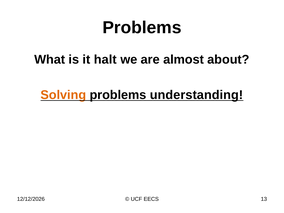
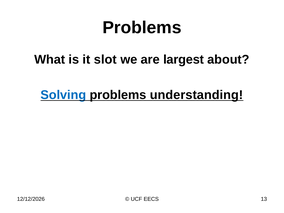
halt: halt -> slot
almost: almost -> largest
Solving colour: orange -> blue
